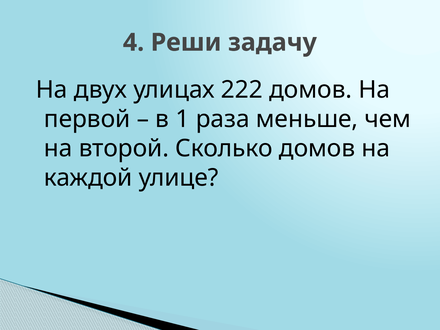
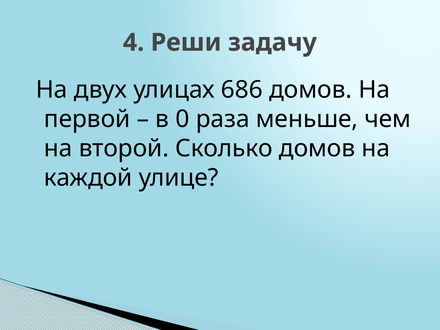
222: 222 -> 686
1: 1 -> 0
